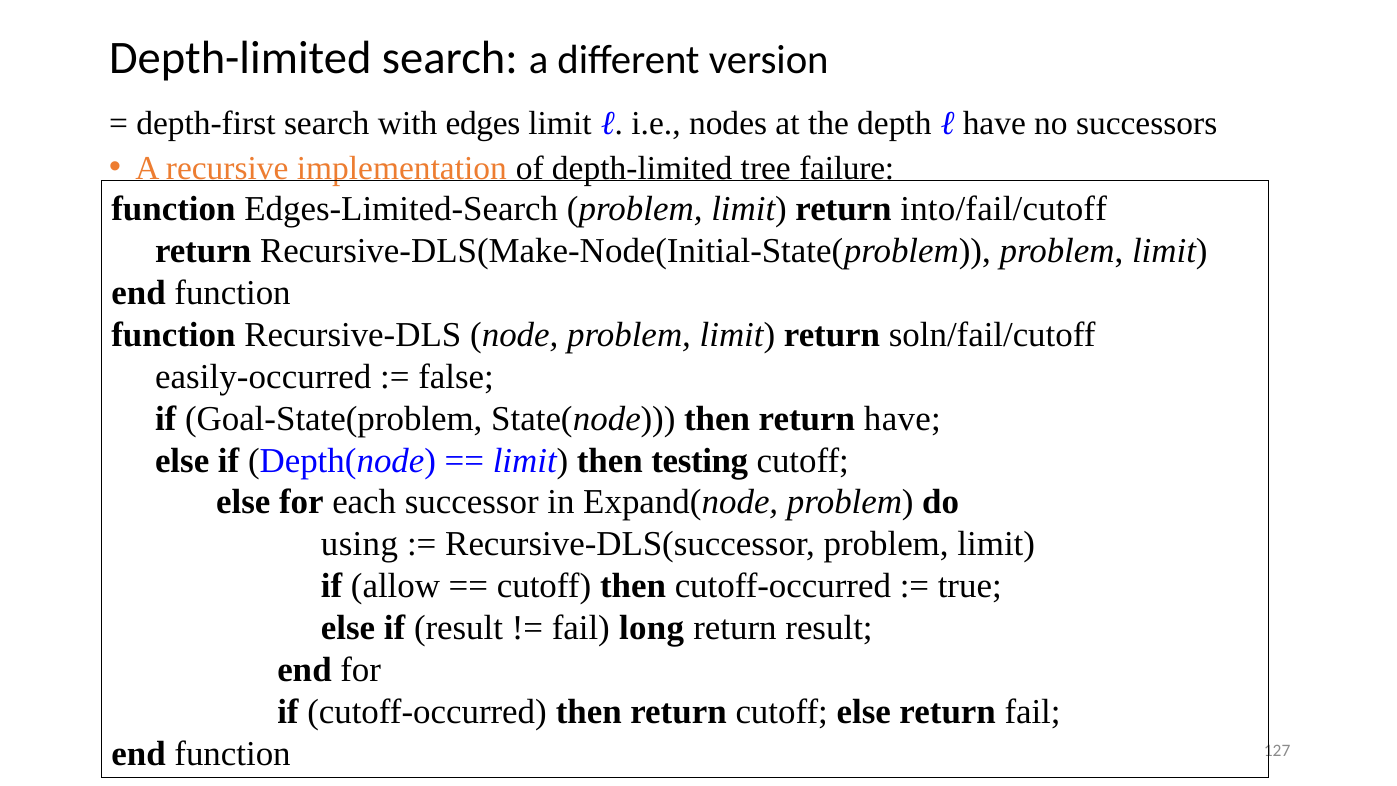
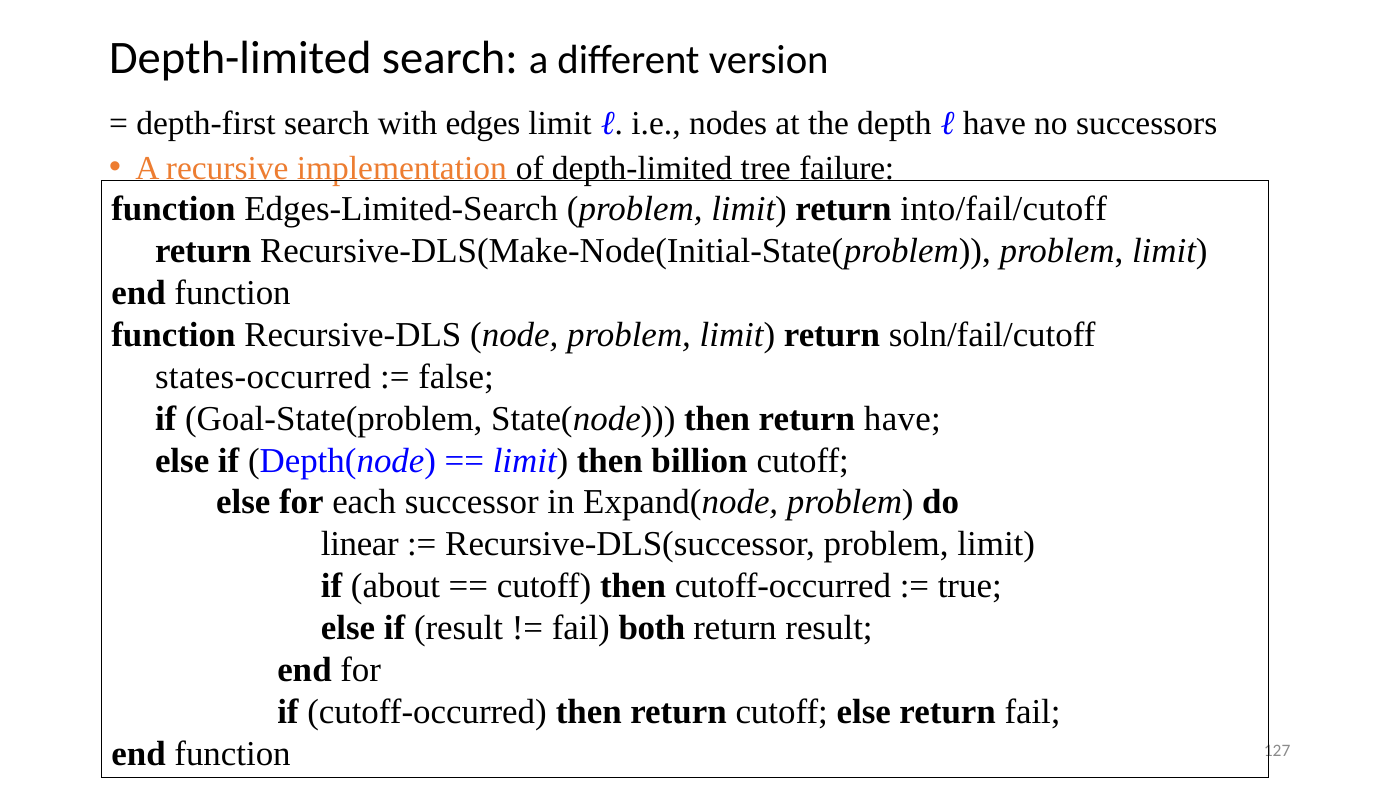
easily-occurred: easily-occurred -> states-occurred
testing: testing -> billion
using: using -> linear
allow: allow -> about
long: long -> both
